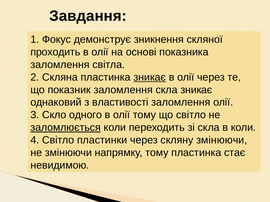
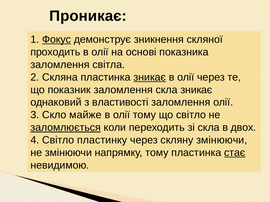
Завдання: Завдання -> Проникає
Фокус underline: none -> present
одного: одного -> майже
в коли: коли -> двох
пластинки: пластинки -> пластинку
стає underline: none -> present
